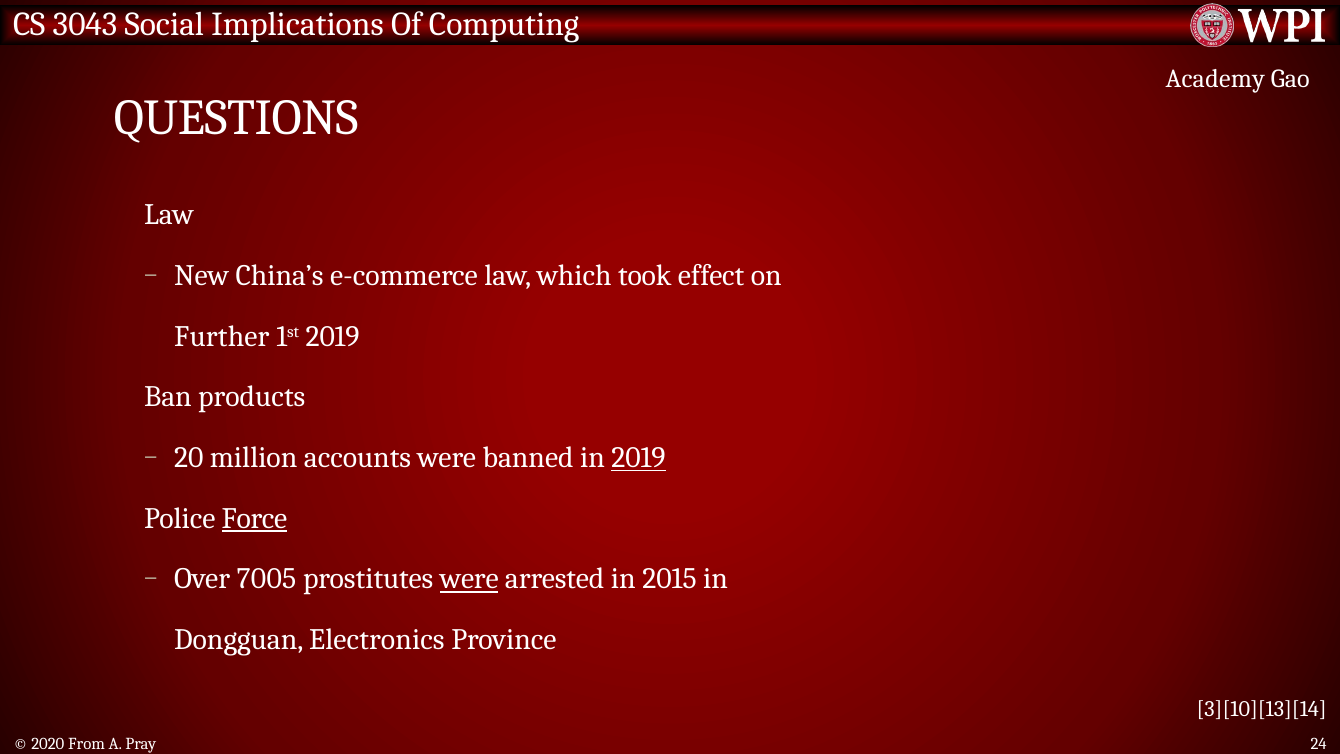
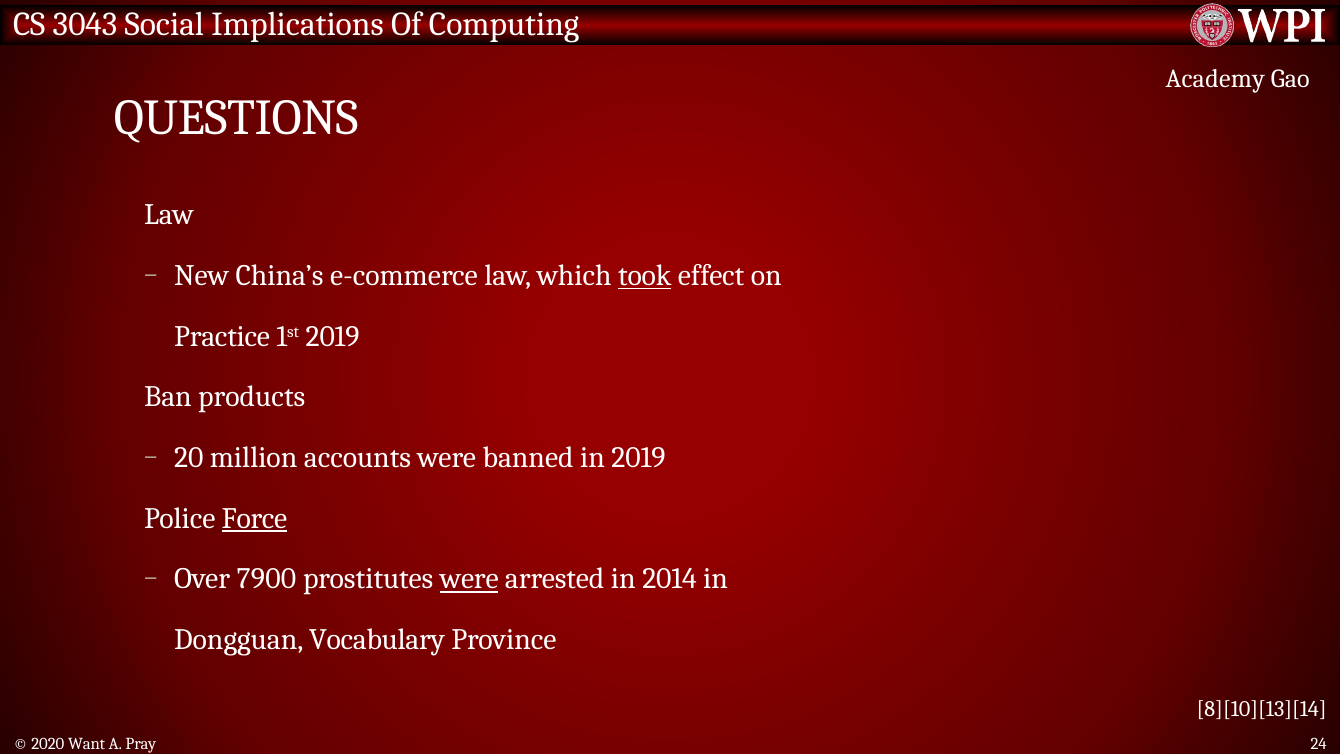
took underline: none -> present
Further: Further -> Practice
2019 at (638, 458) underline: present -> none
7005: 7005 -> 7900
2015: 2015 -> 2014
Electronics: Electronics -> Vocabulary
3][10][13][14: 3][10][13][14 -> 8][10][13][14
From: From -> Want
